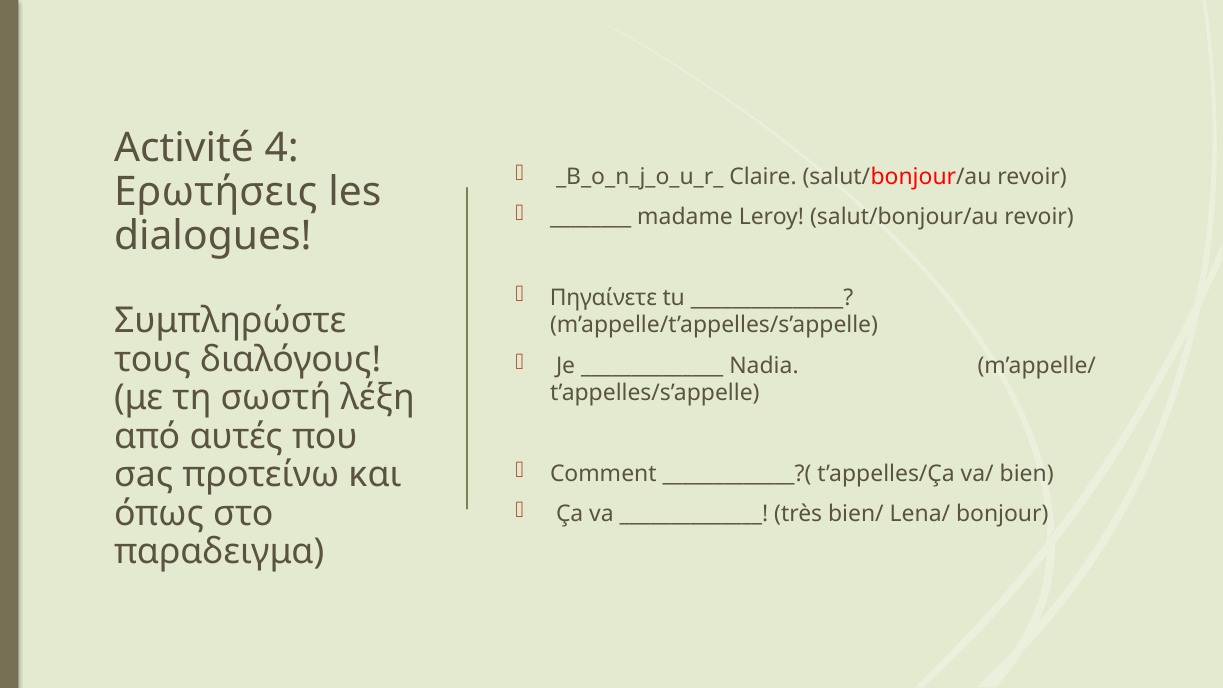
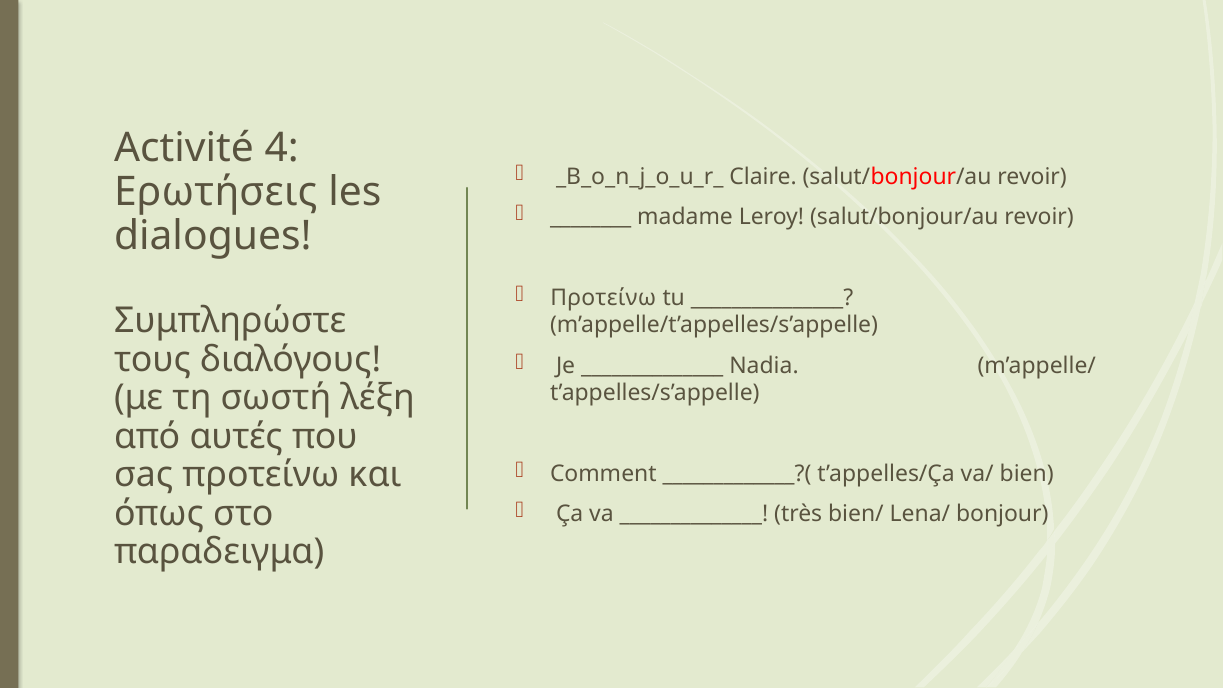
Πηγαίνετε at (603, 298): Πηγαίνετε -> Προτείνω
